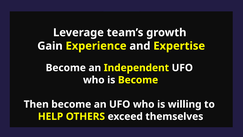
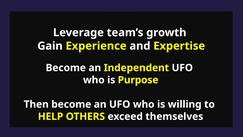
is Become: Become -> Purpose
